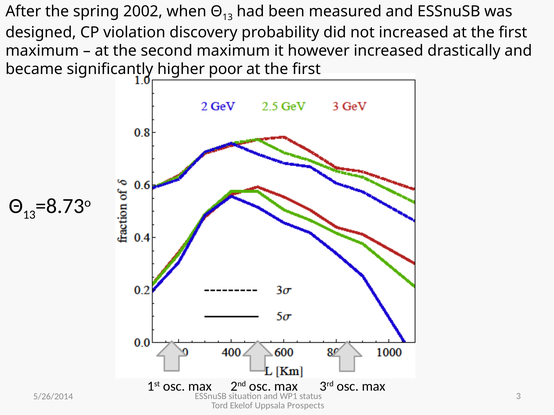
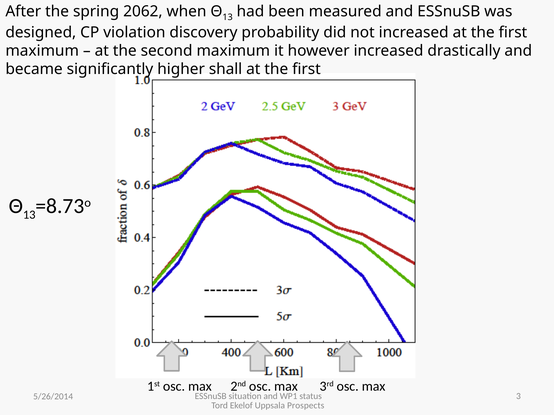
2002: 2002 -> 2062
poor: poor -> shall
